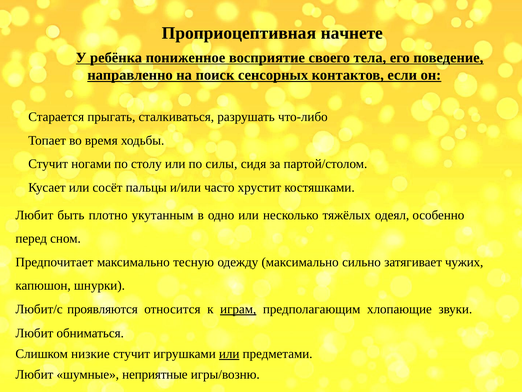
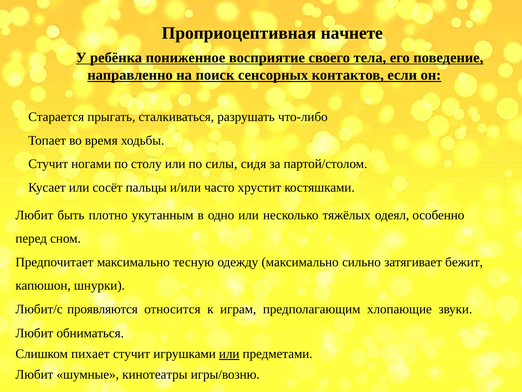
чужих: чужих -> бежит
играм underline: present -> none
низкие: низкие -> пихает
неприятные: неприятные -> кинотеатры
